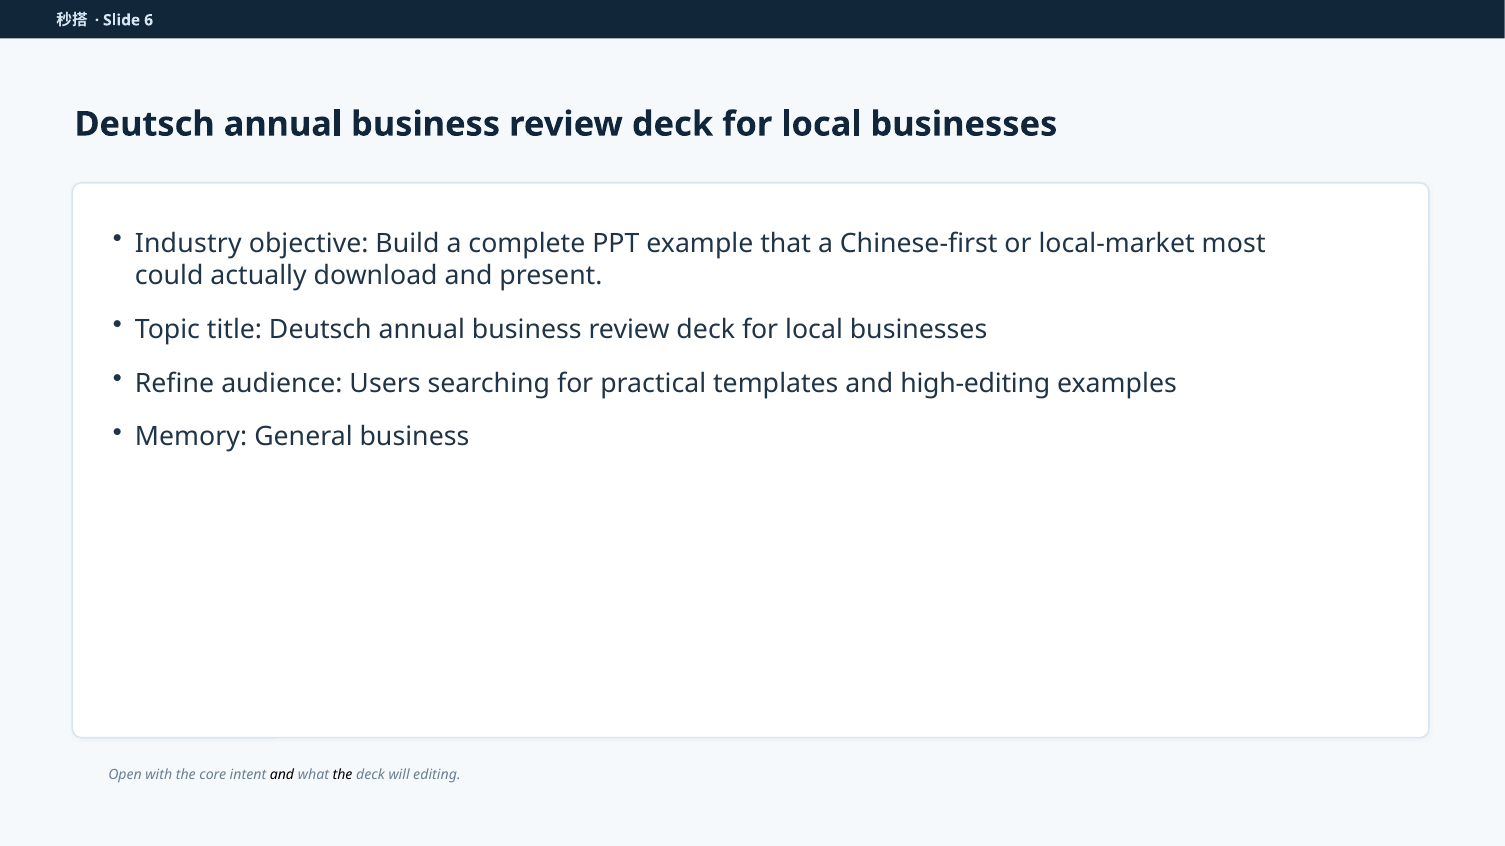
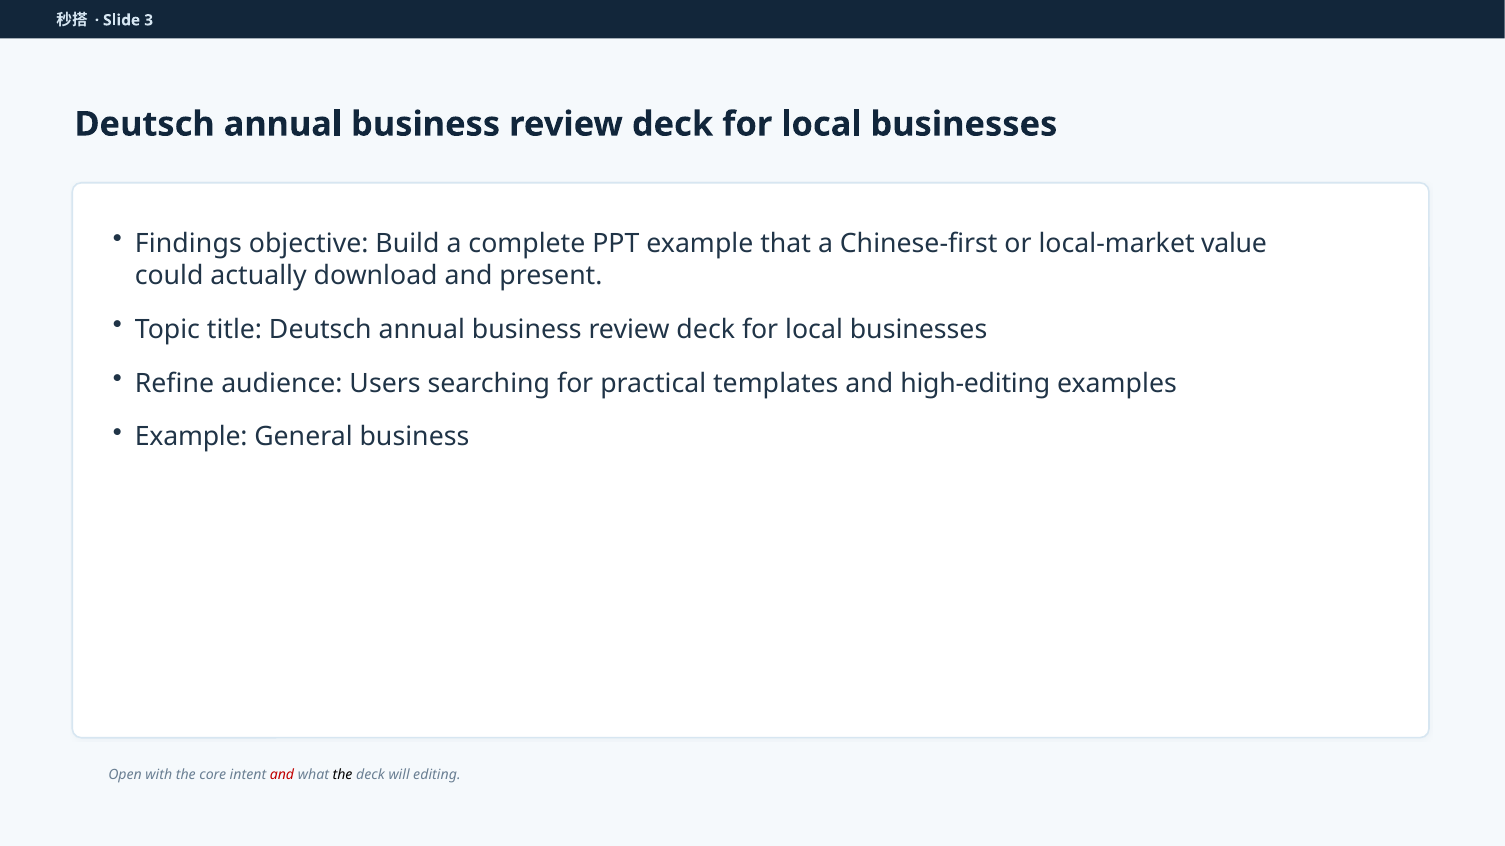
6: 6 -> 3
Industry: Industry -> Findings
most: most -> value
Memory at (191, 437): Memory -> Example
and at (282, 775) colour: black -> red
